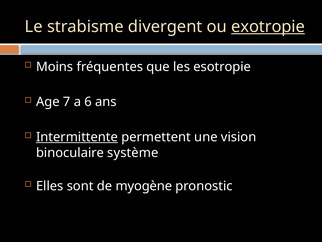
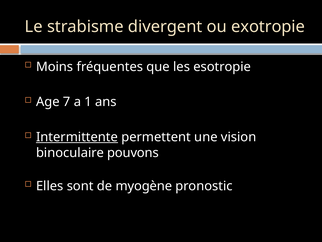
exotropie underline: present -> none
6: 6 -> 1
système: système -> pouvons
